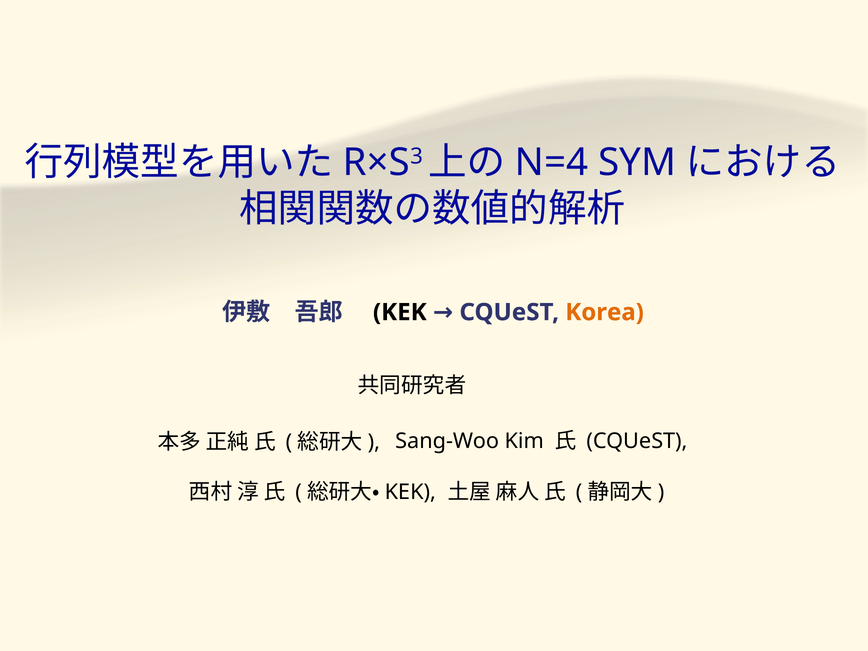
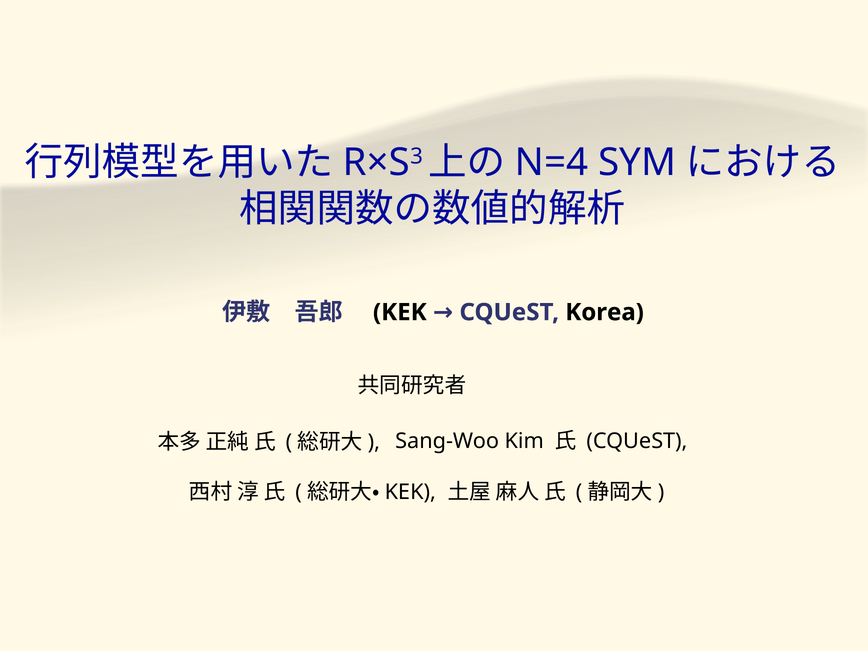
Korea colour: orange -> black
